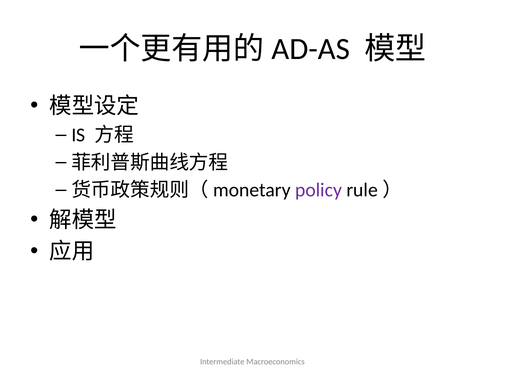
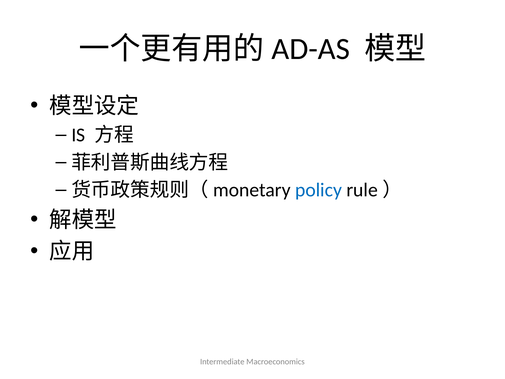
policy colour: purple -> blue
